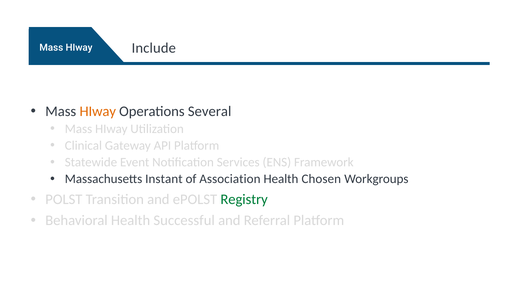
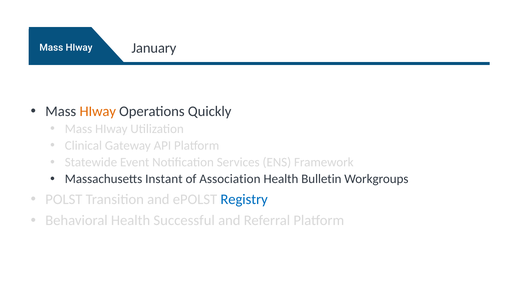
Include: Include -> January
Several: Several -> Quickly
Chosen: Chosen -> Bulletin
Registry colour: green -> blue
